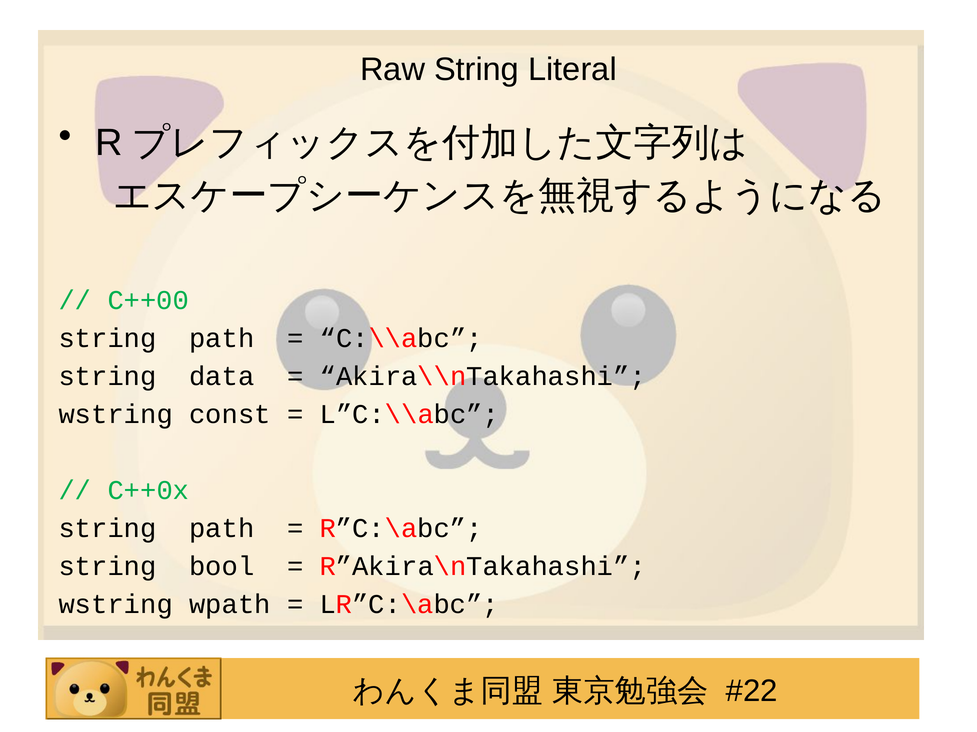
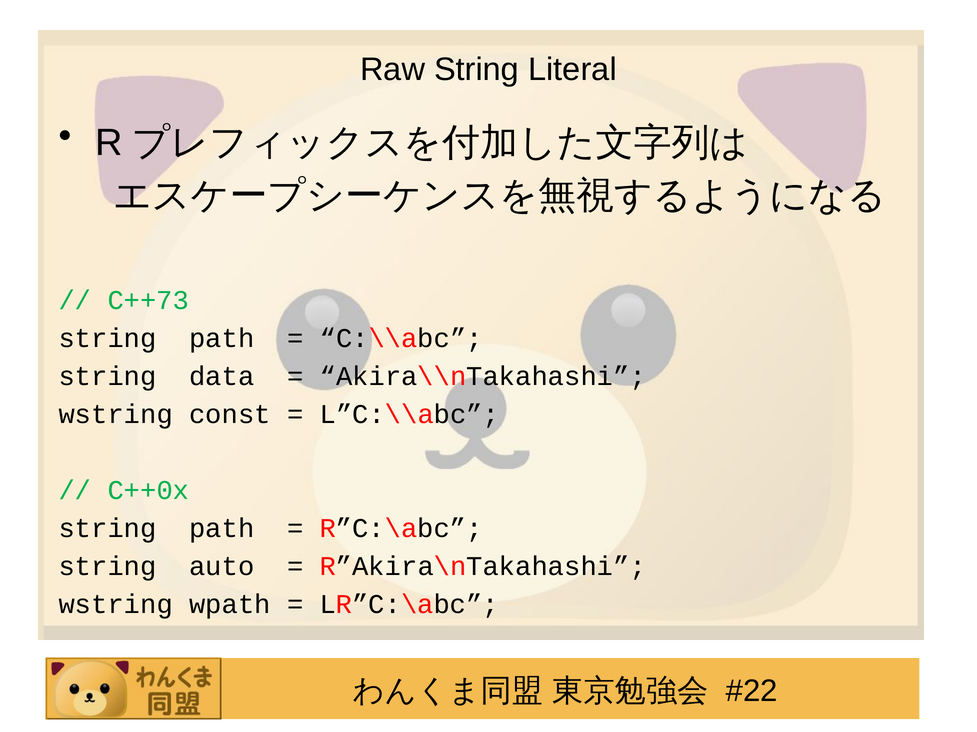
C++00: C++00 -> C++73
bool: bool -> auto
